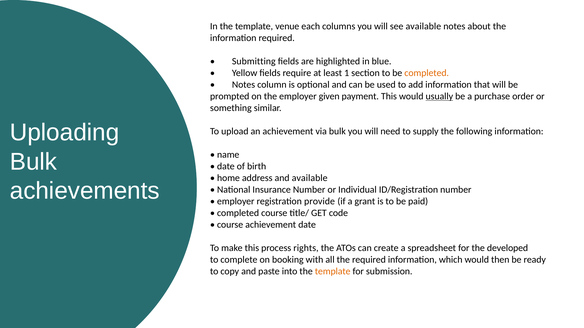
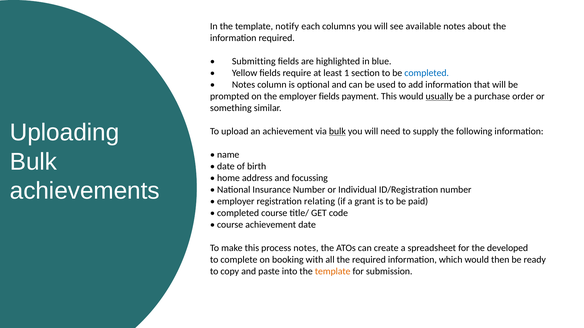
venue: venue -> notify
completed at (427, 73) colour: orange -> blue
employer given: given -> fields
bulk at (337, 132) underline: none -> present
and available: available -> focussing
provide: provide -> relating
process rights: rights -> notes
